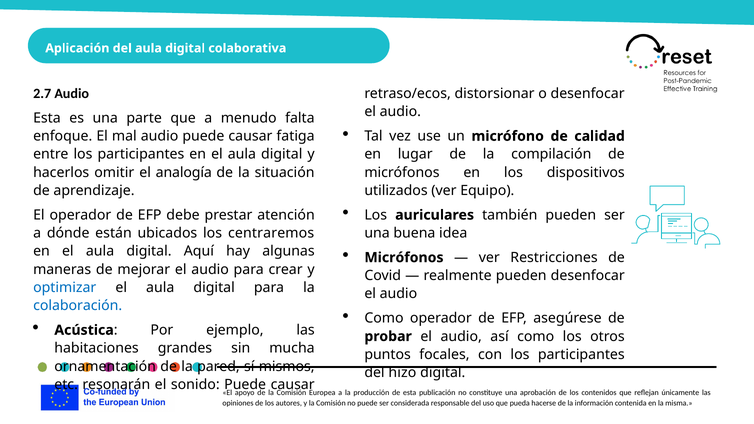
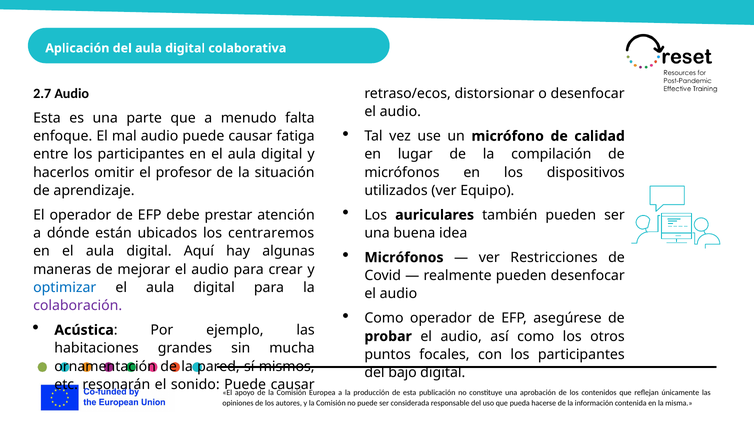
analogía: analogía -> profesor
colaboración colour: blue -> purple
hizo: hizo -> bajo
